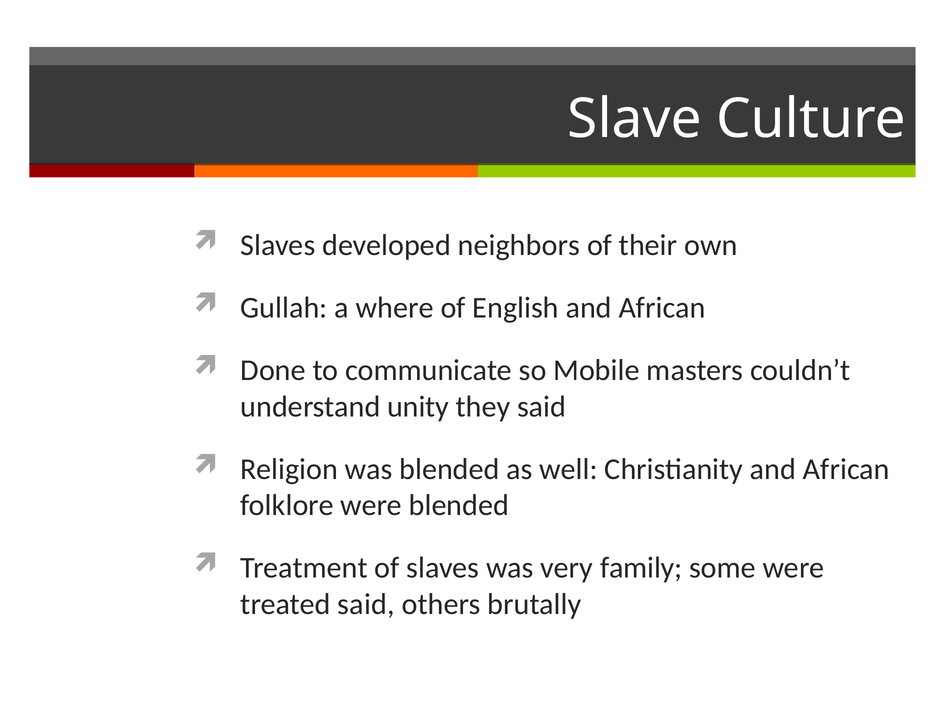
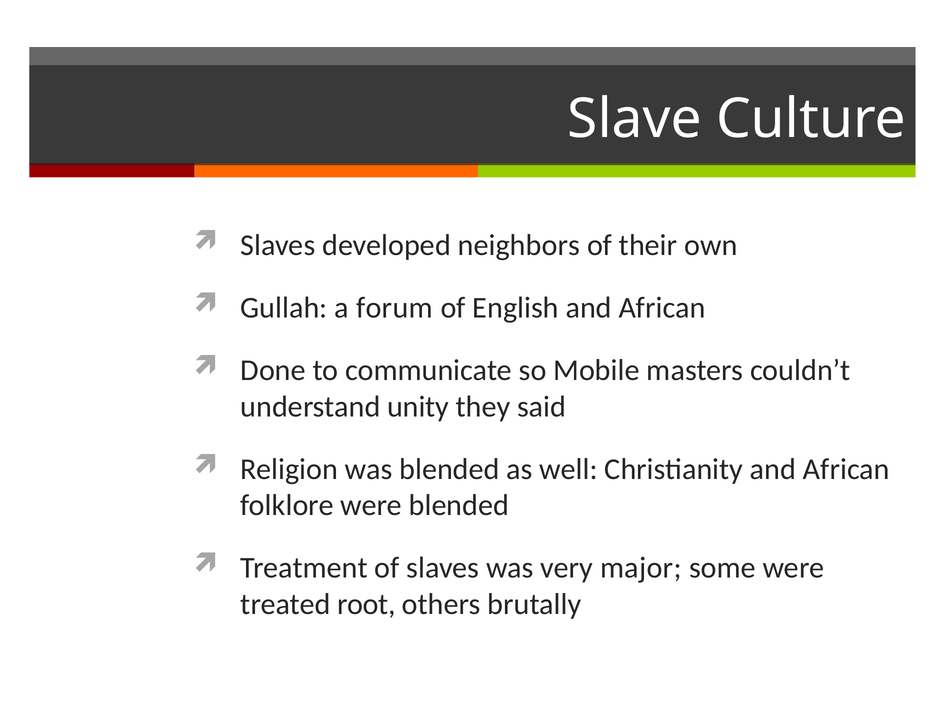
where: where -> forum
family: family -> major
treated said: said -> root
